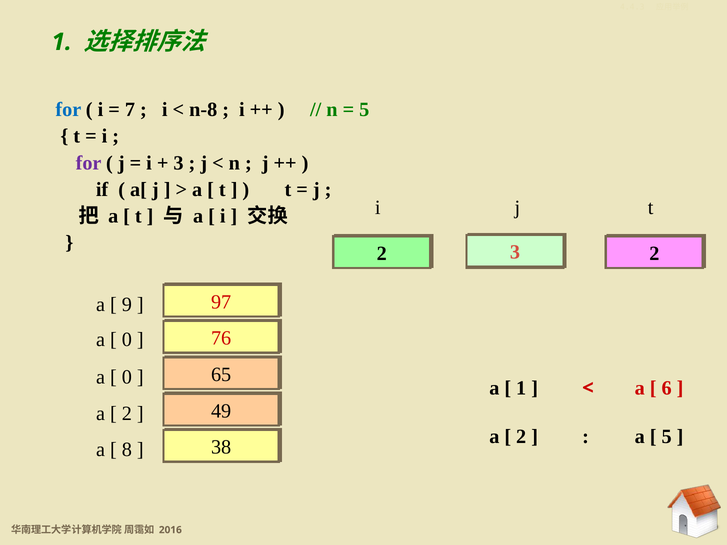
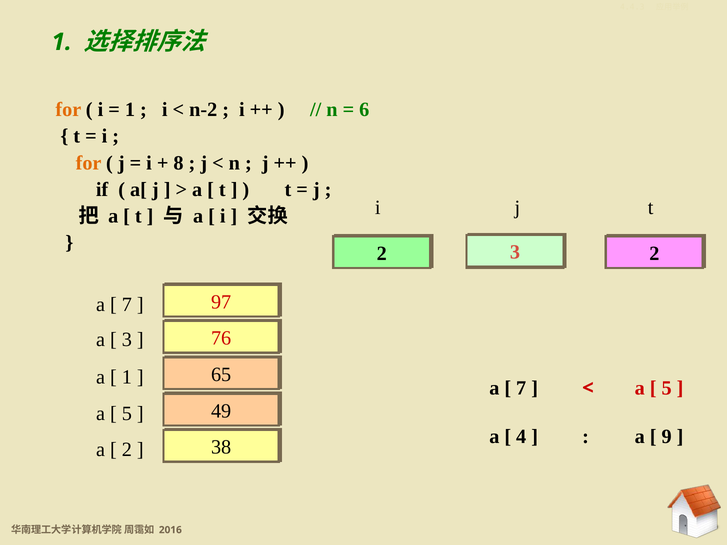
for at (68, 110) colour: blue -> orange
7 at (130, 110): 7 -> 1
n-8: n-8 -> n-2
5 at (364, 110): 5 -> 6
for at (89, 163) colour: purple -> orange
3 at (179, 163): 3 -> 8
9 at (127, 305): 9 -> 7
0 at (127, 340): 0 -> 3
0 at (127, 377): 0 -> 1
1 at (521, 388): 1 -> 7
6 at (667, 388): 6 -> 5
2 at (127, 414): 2 -> 5
2 at (521, 437): 2 -> 4
5 at (667, 437): 5 -> 9
8 at (127, 450): 8 -> 2
